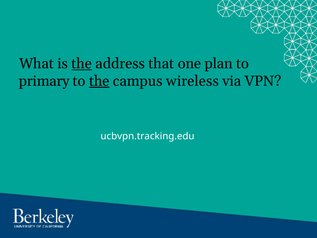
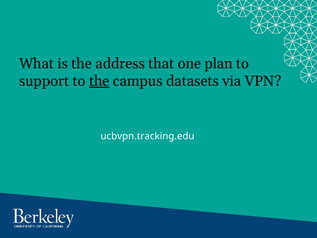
the at (82, 63) underline: present -> none
primary: primary -> support
wireless: wireless -> datasets
